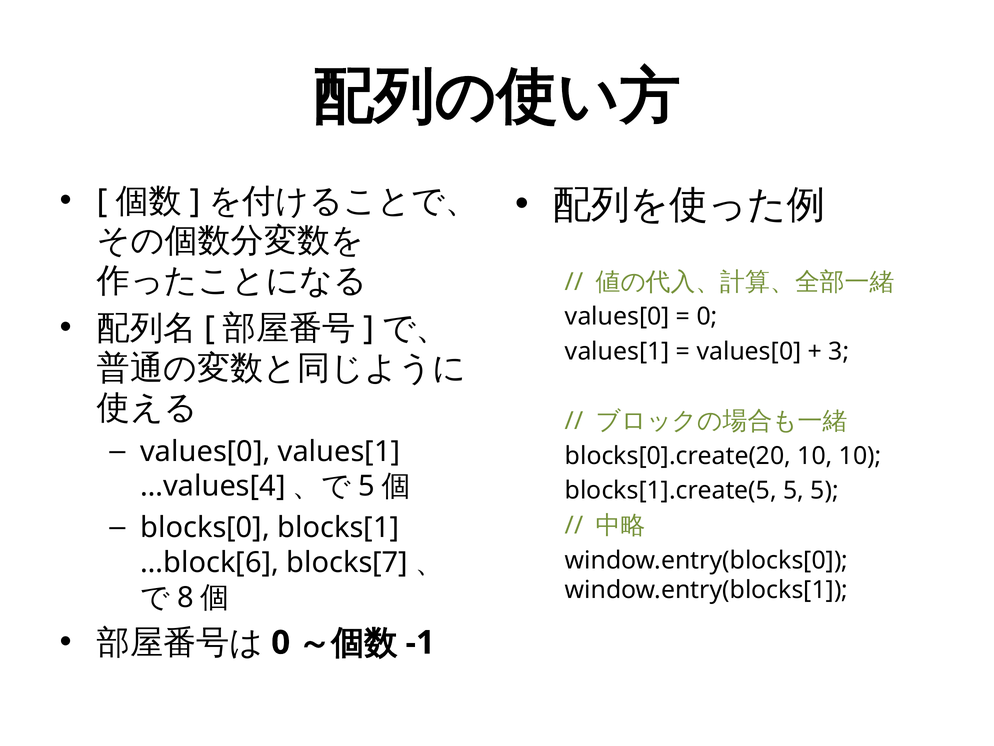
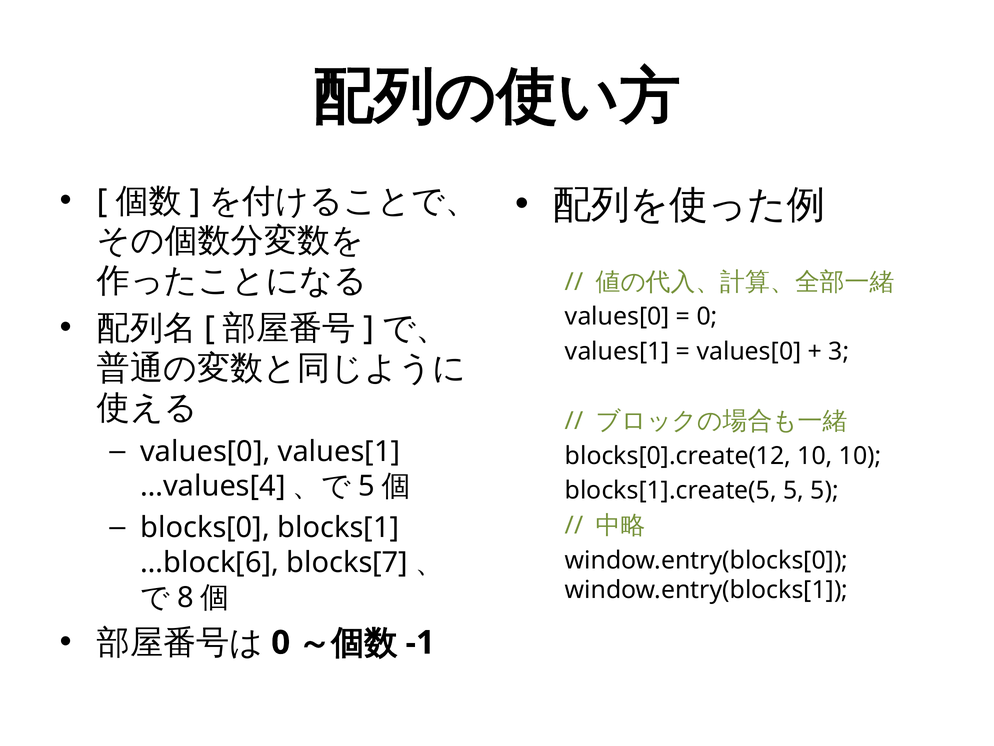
blocks[0].create(20: blocks[0].create(20 -> blocks[0].create(12
